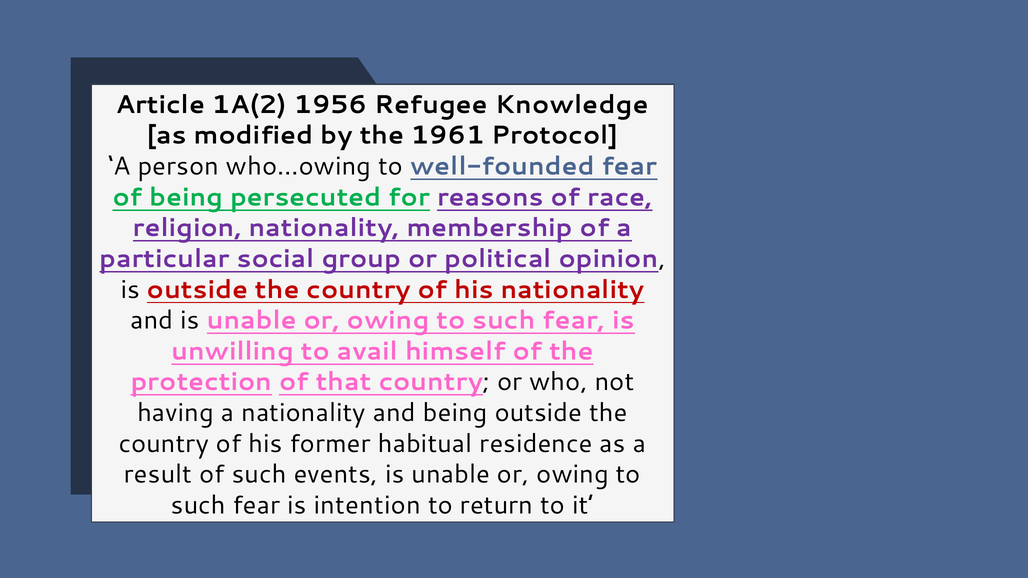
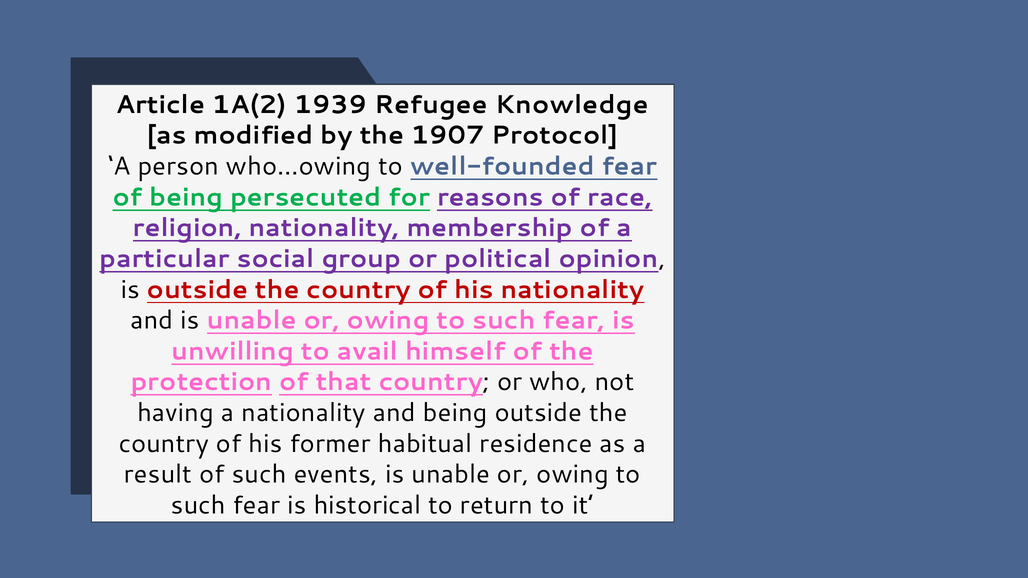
1956: 1956 -> 1939
1961: 1961 -> 1907
intention: intention -> historical
